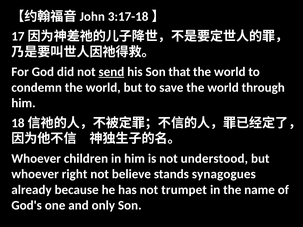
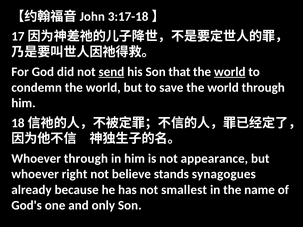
world at (230, 72) underline: none -> present
Whoever children: children -> through
understood: understood -> appearance
trumpet: trumpet -> smallest
